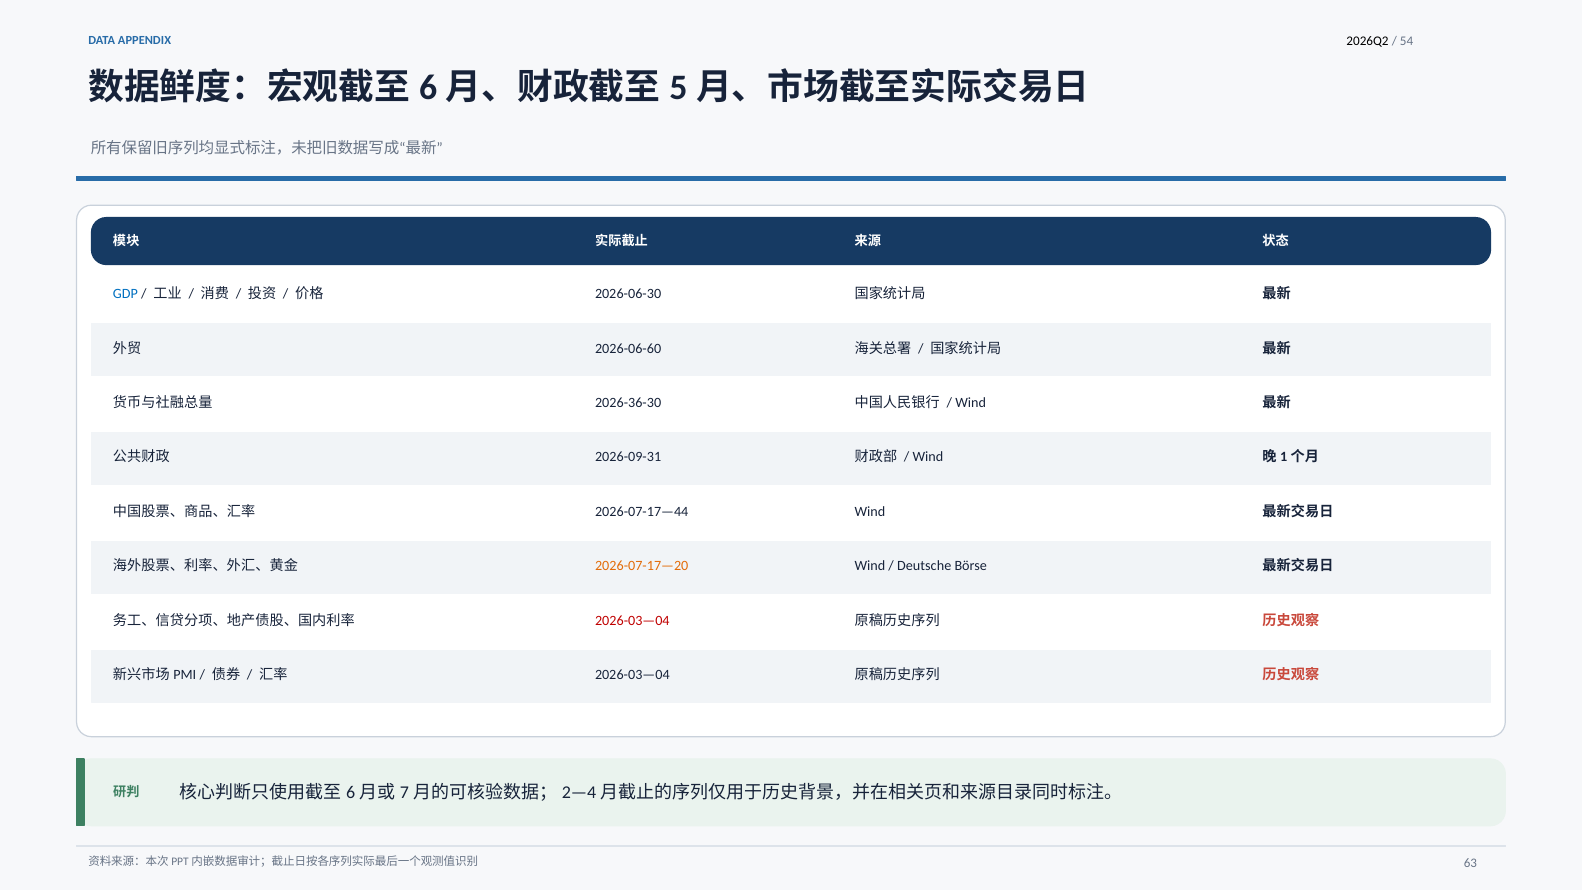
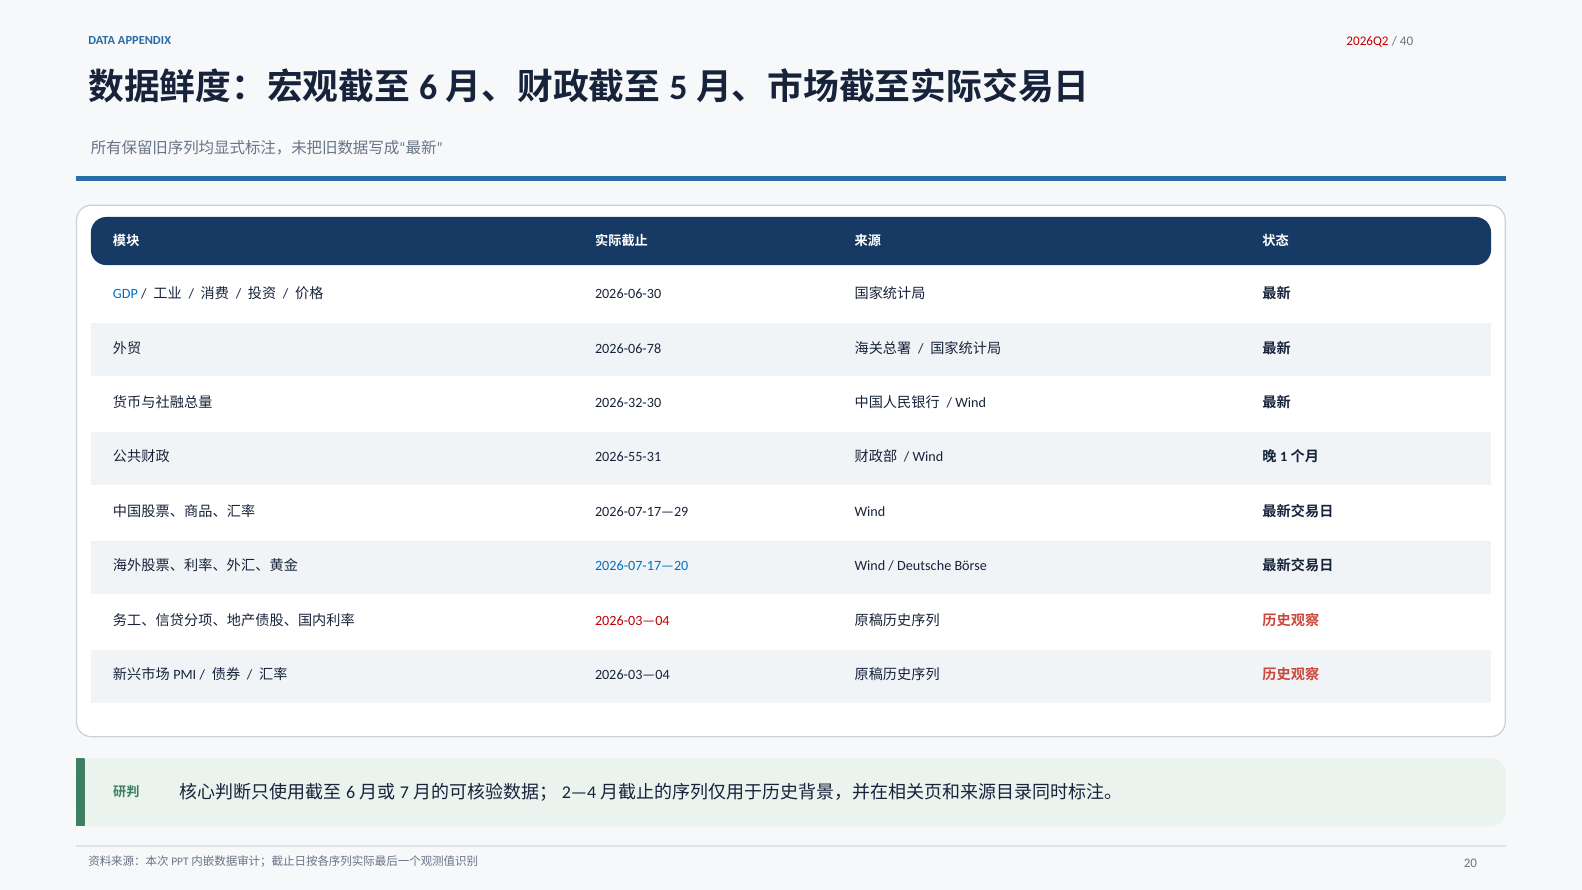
2026Q2 colour: black -> red
54: 54 -> 40
2026-06-60: 2026-06-60 -> 2026-06-78
2026-36-30: 2026-36-30 -> 2026-32-30
2026-09-31: 2026-09-31 -> 2026-55-31
2026-07-17—44: 2026-07-17—44 -> 2026-07-17—29
2026-07-17—20 colour: orange -> blue
63: 63 -> 20
